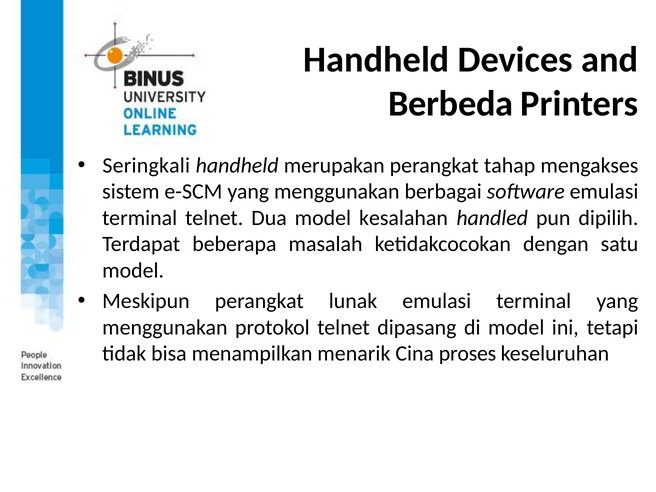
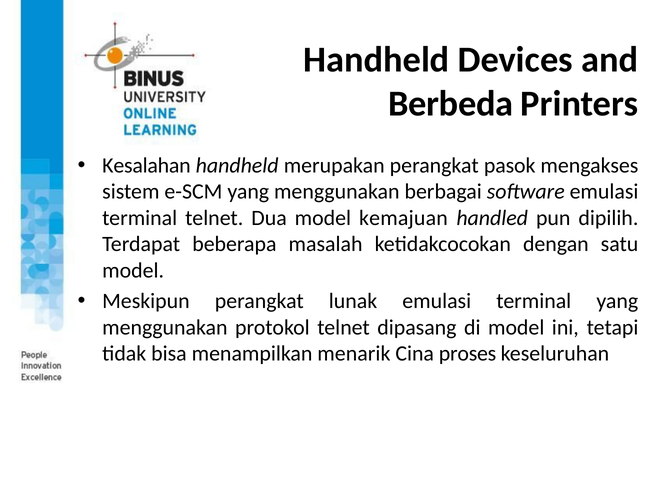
Seringkali: Seringkali -> Kesalahan
tahap: tahap -> pasok
kesalahan: kesalahan -> kemajuan
